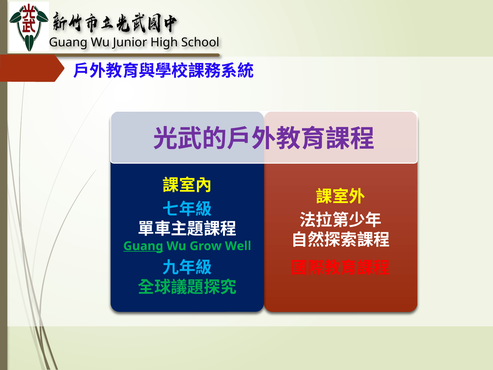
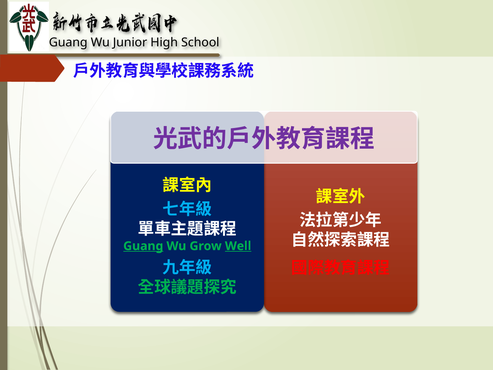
Well underline: none -> present
